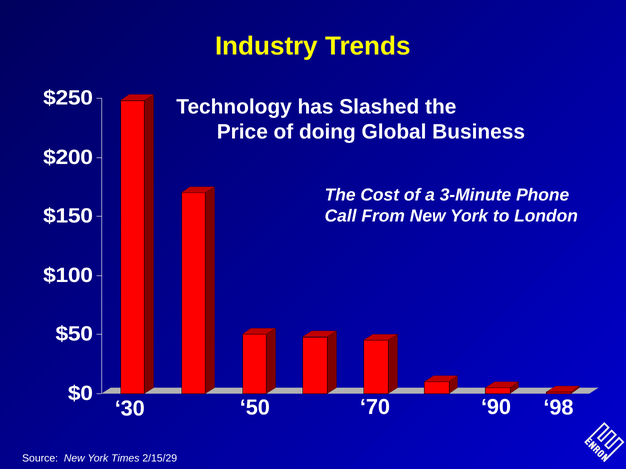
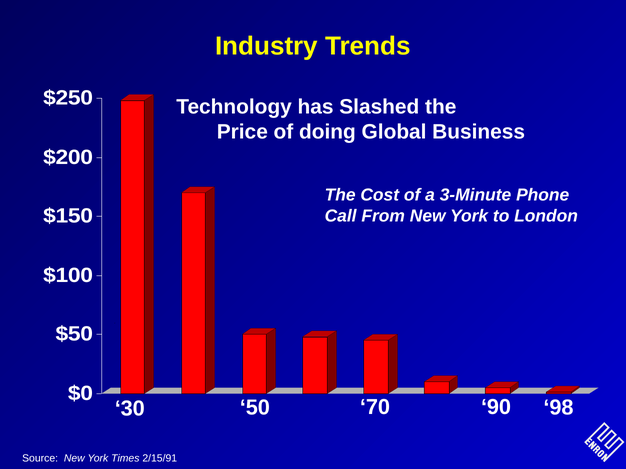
2/15/29: 2/15/29 -> 2/15/91
